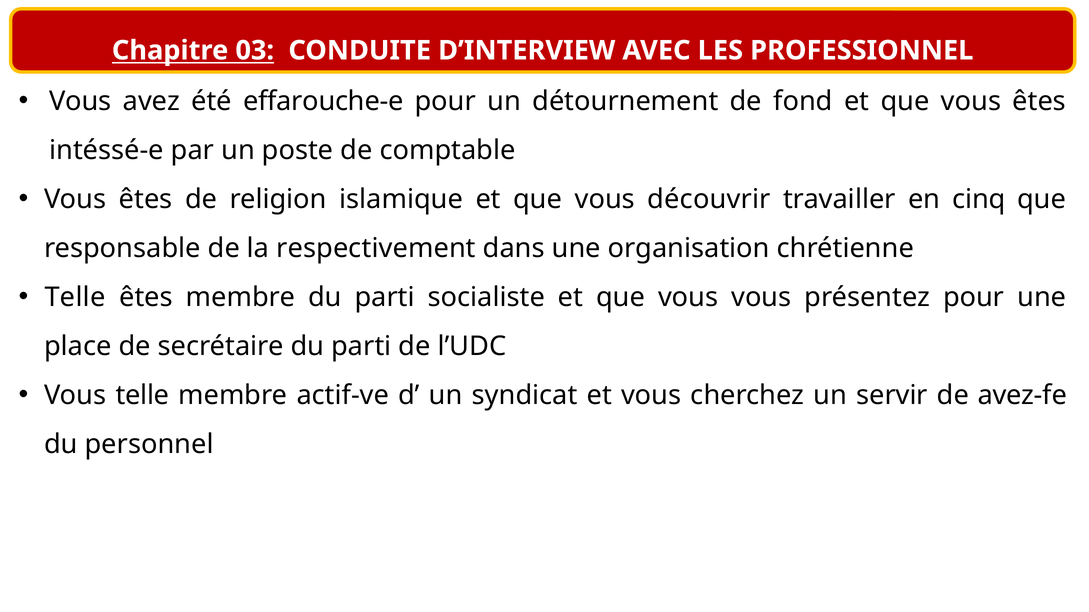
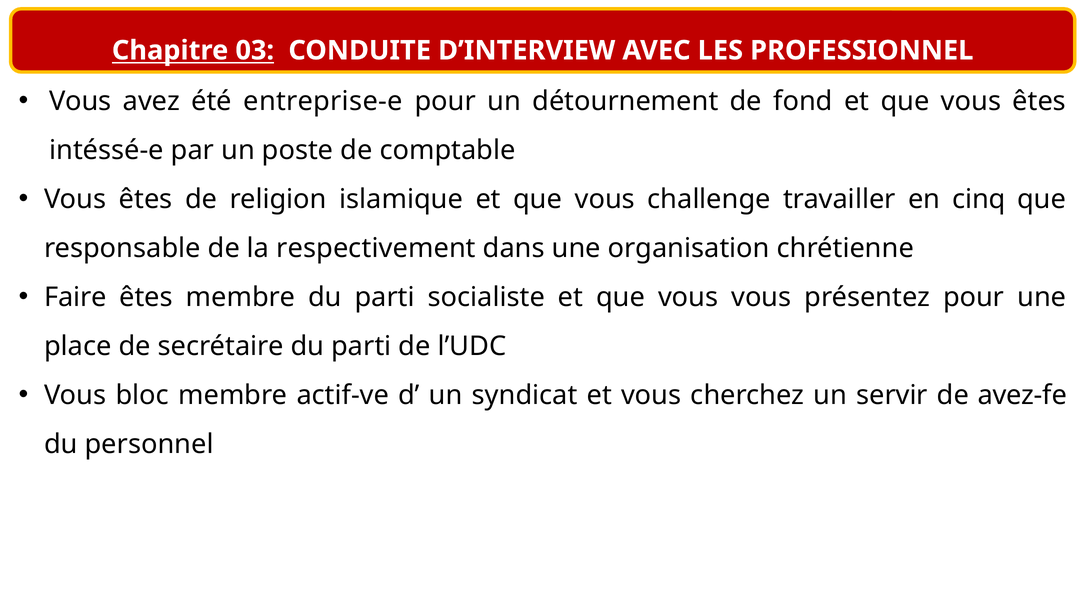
effarouche-e: effarouche-e -> entreprise-e
découvrir: découvrir -> challenge
Telle at (75, 298): Telle -> Faire
Vous telle: telle -> bloc
